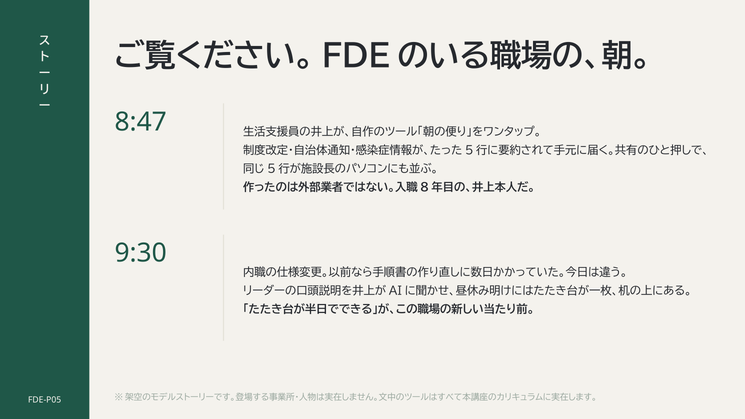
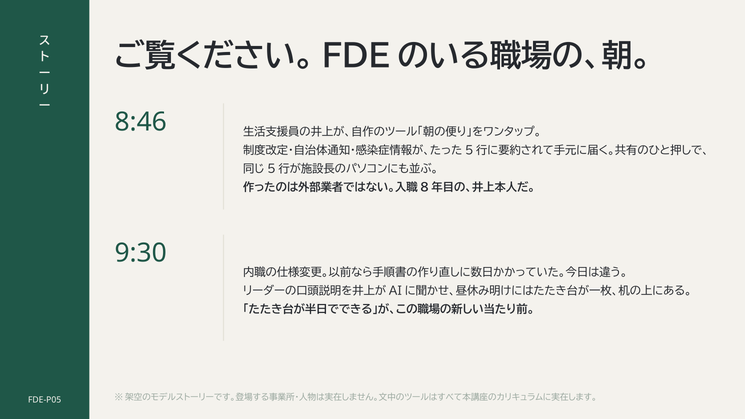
8:47: 8:47 -> 8:46
